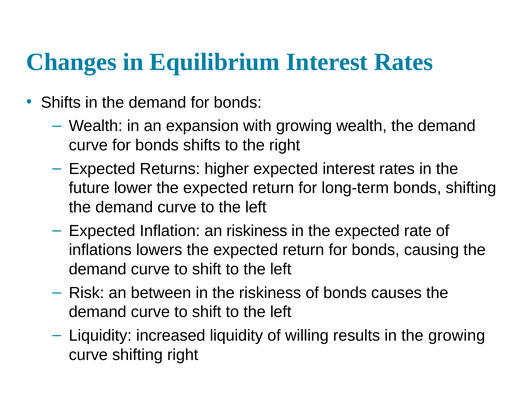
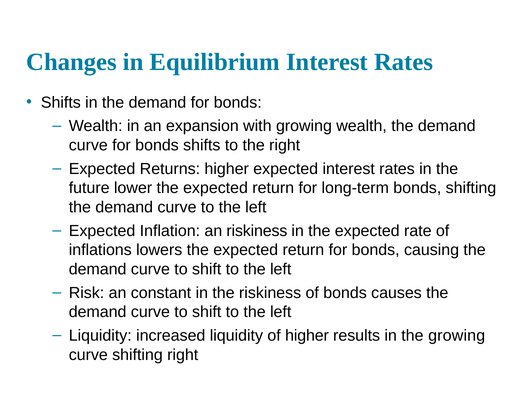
between: between -> constant
of willing: willing -> higher
